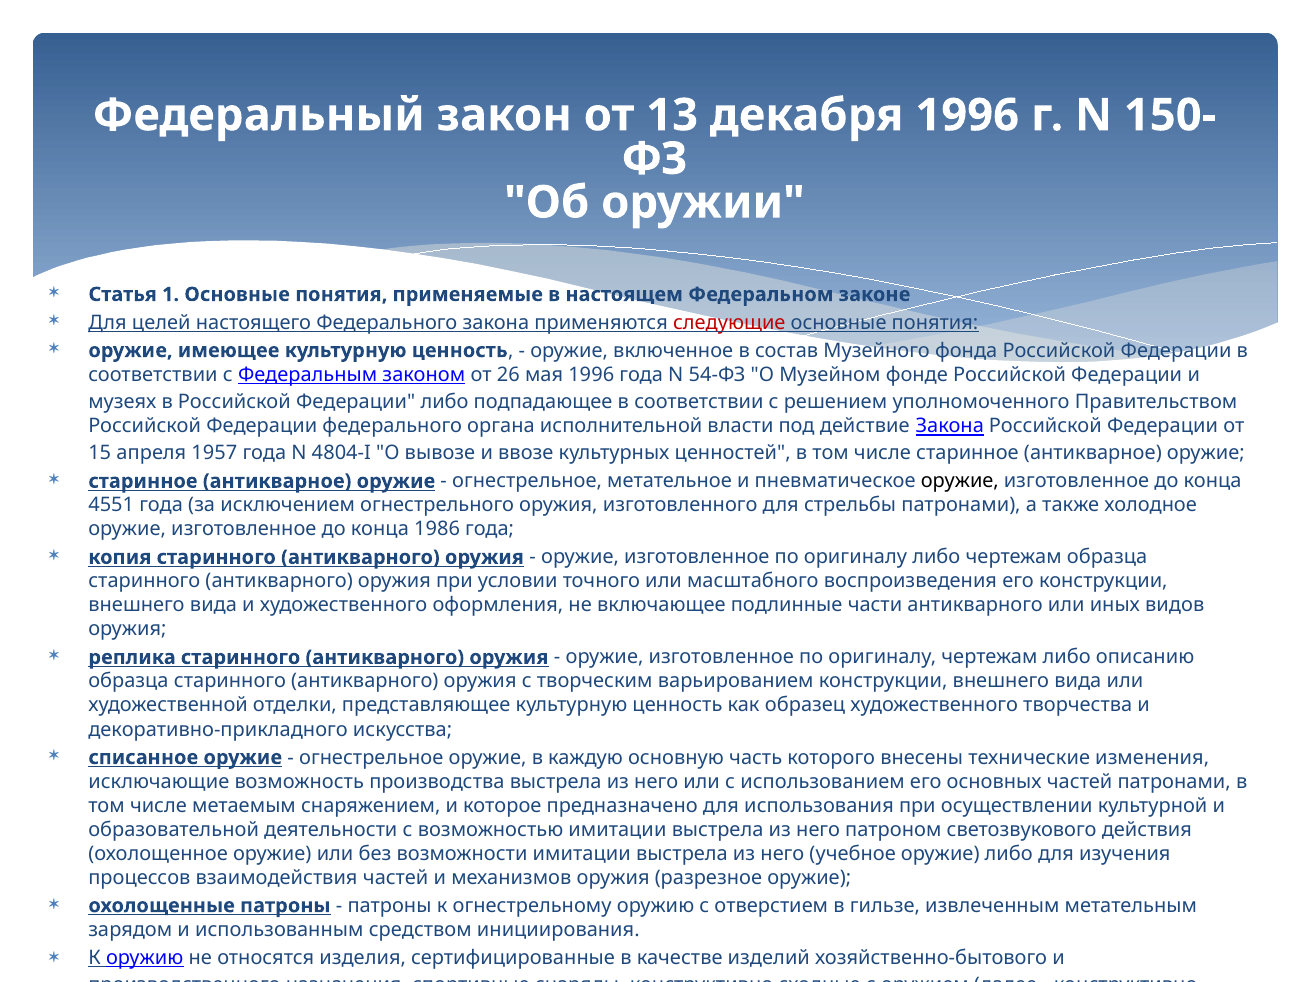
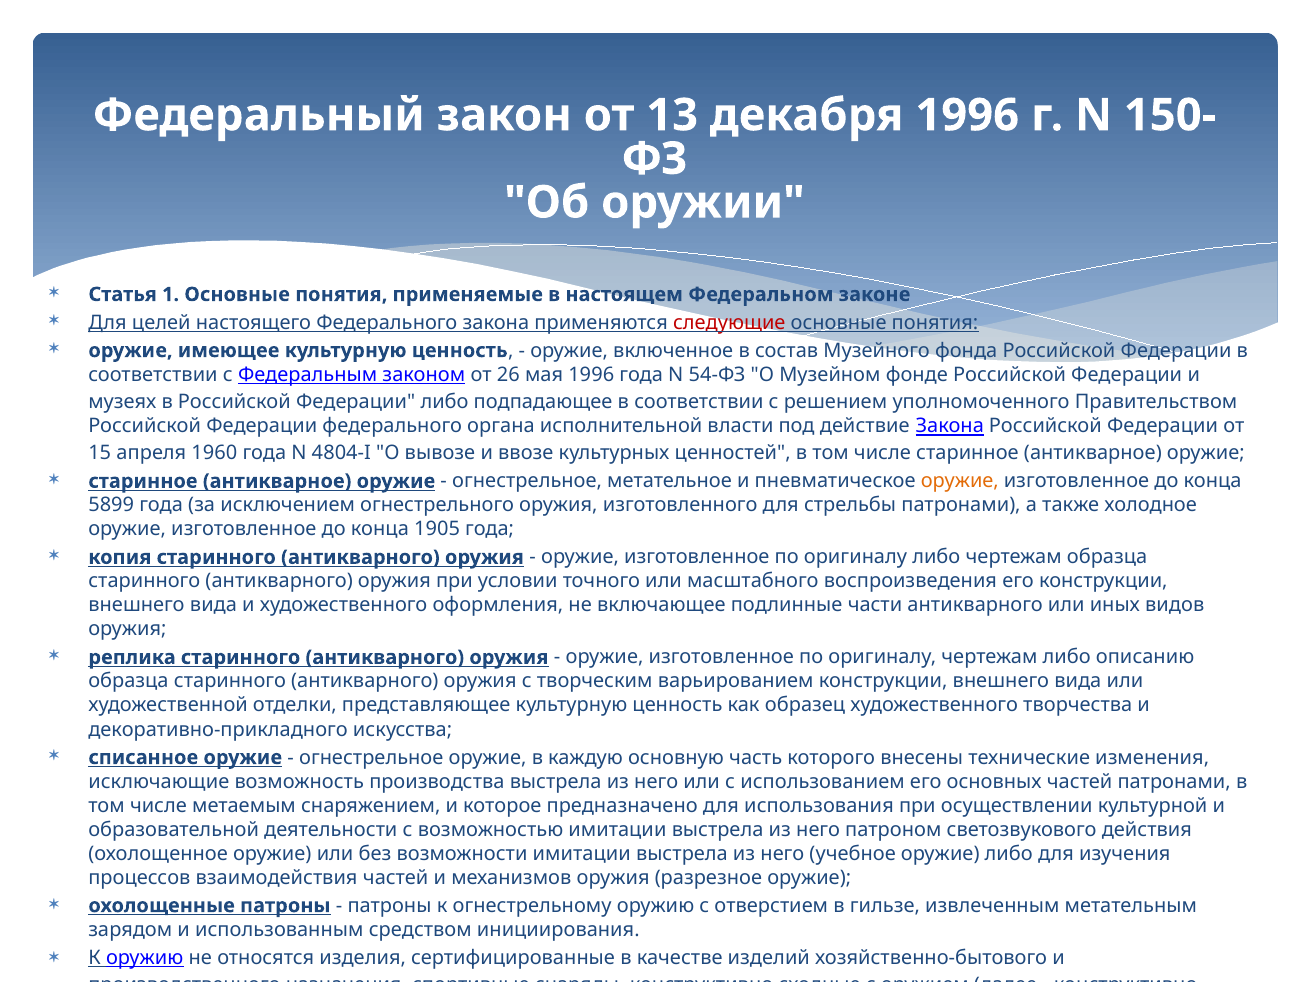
1957: 1957 -> 1960
оружие at (960, 481) colour: black -> orange
4551: 4551 -> 5899
1986: 1986 -> 1905
